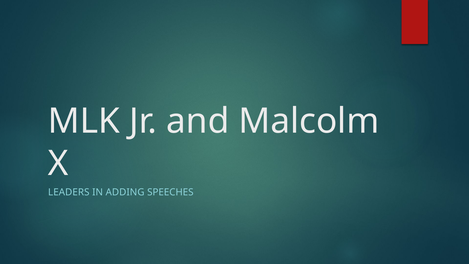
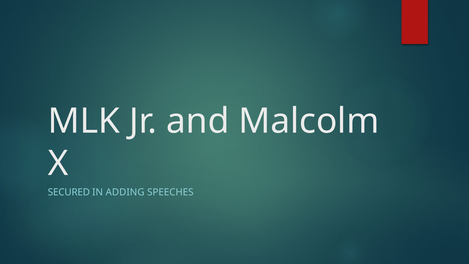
LEADERS: LEADERS -> SECURED
